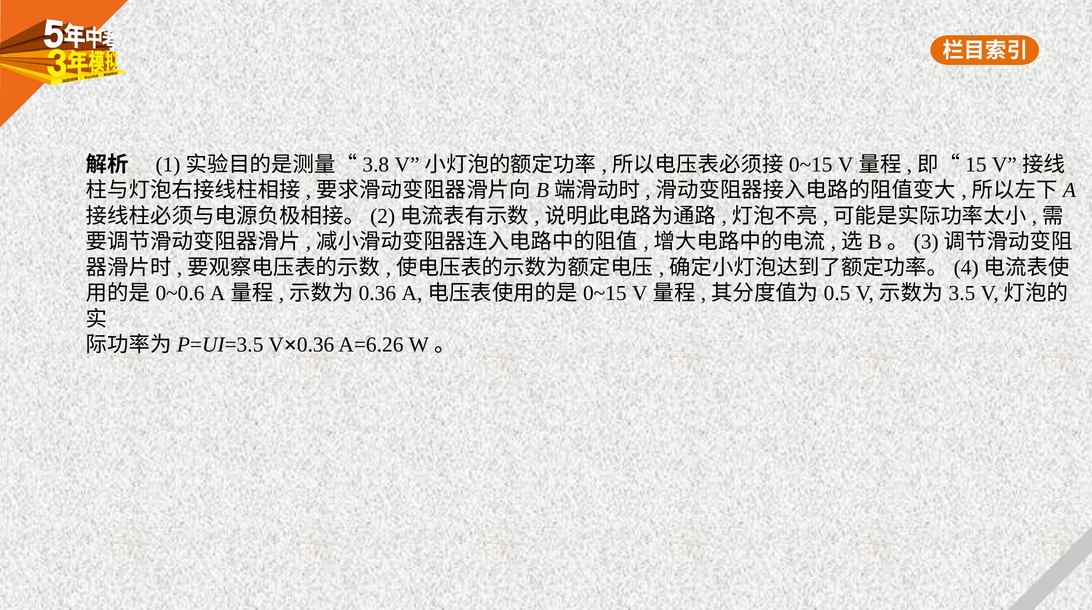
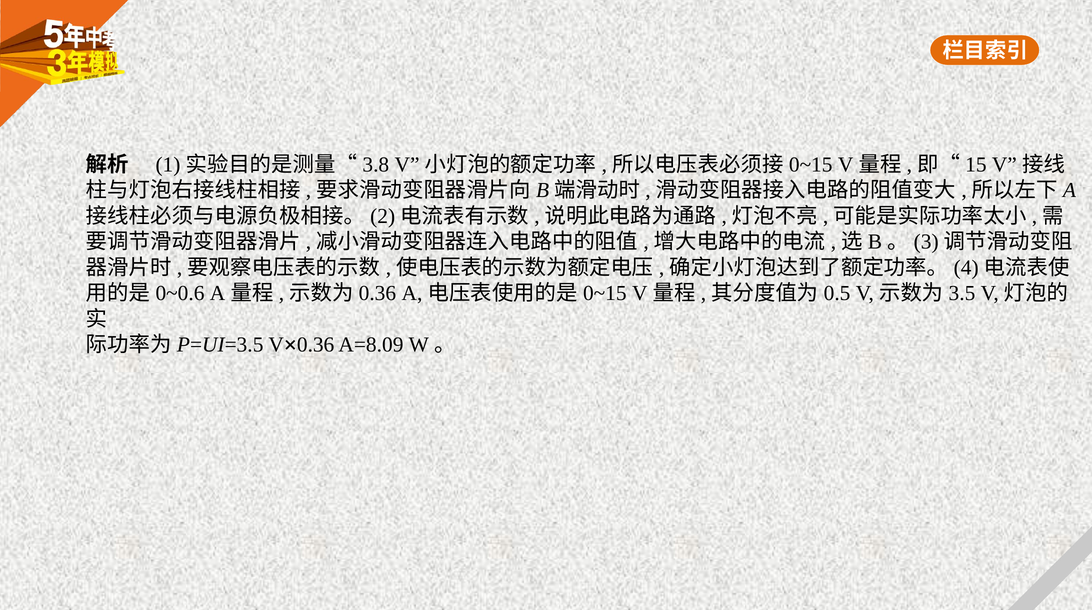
A=6.26: A=6.26 -> A=8.09
